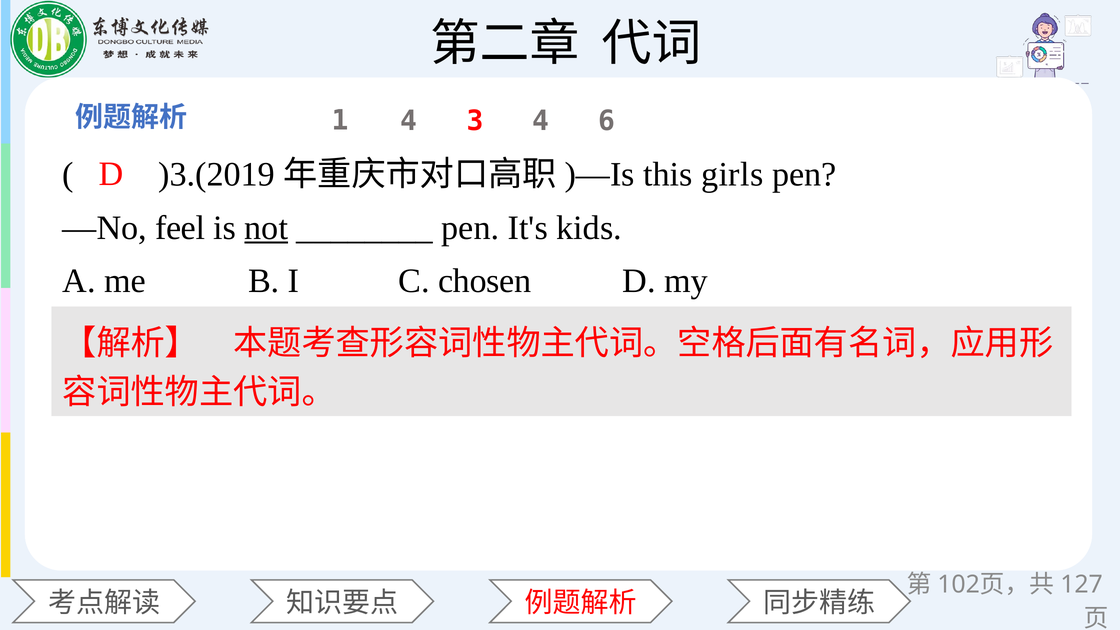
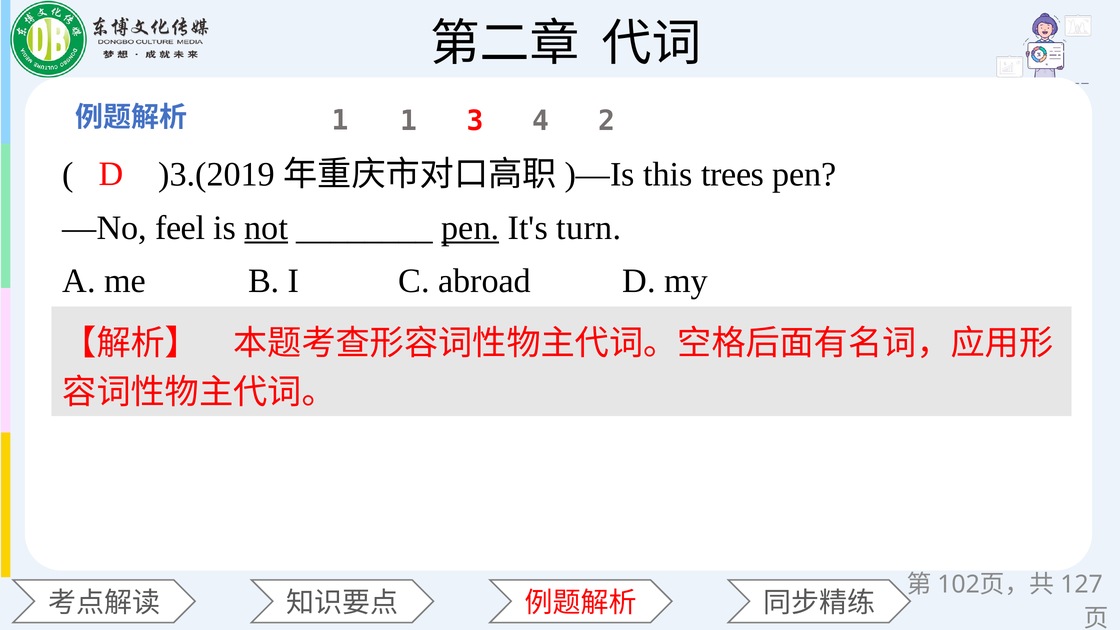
1 4: 4 -> 1
6: 6 -> 2
girls: girls -> trees
pen at (470, 228) underline: none -> present
kids: kids -> turn
chosen: chosen -> abroad
